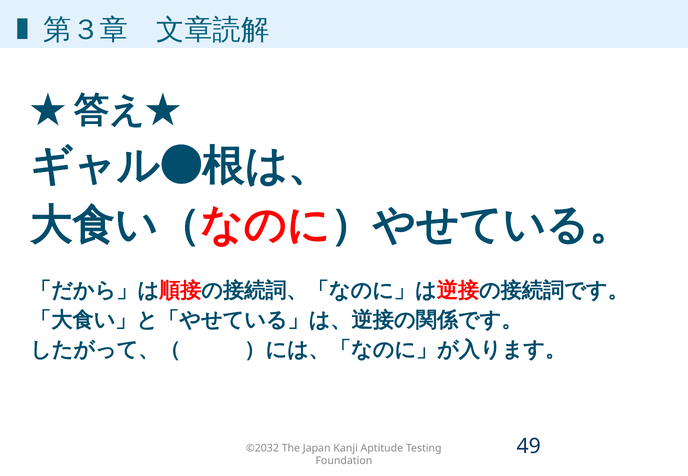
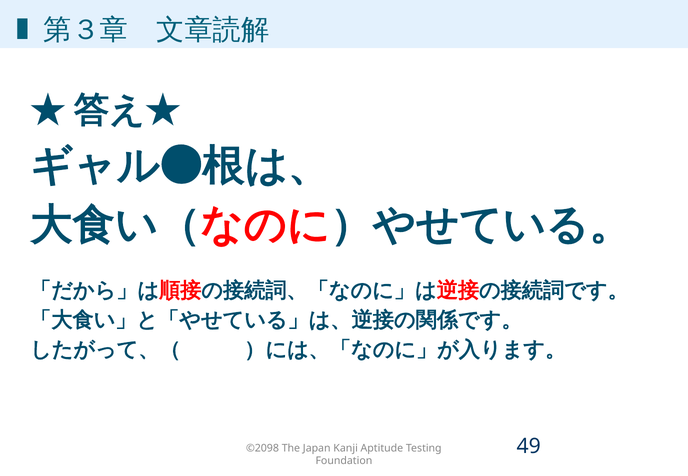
©2032: ©2032 -> ©2098
